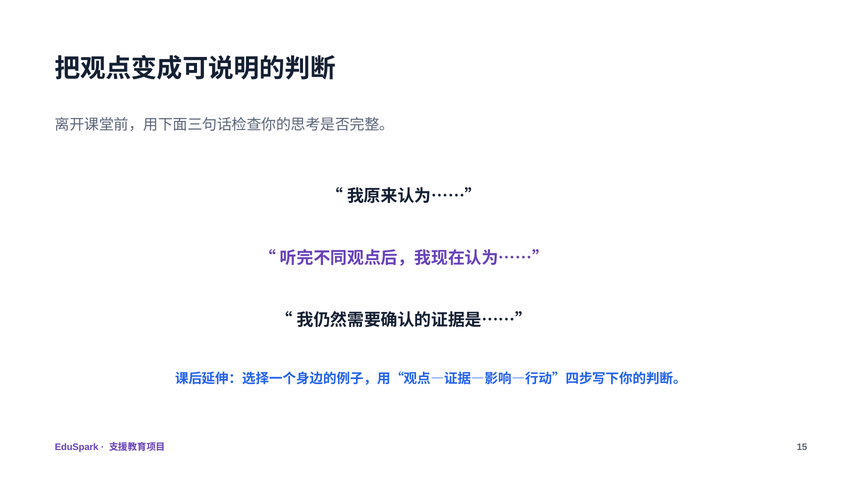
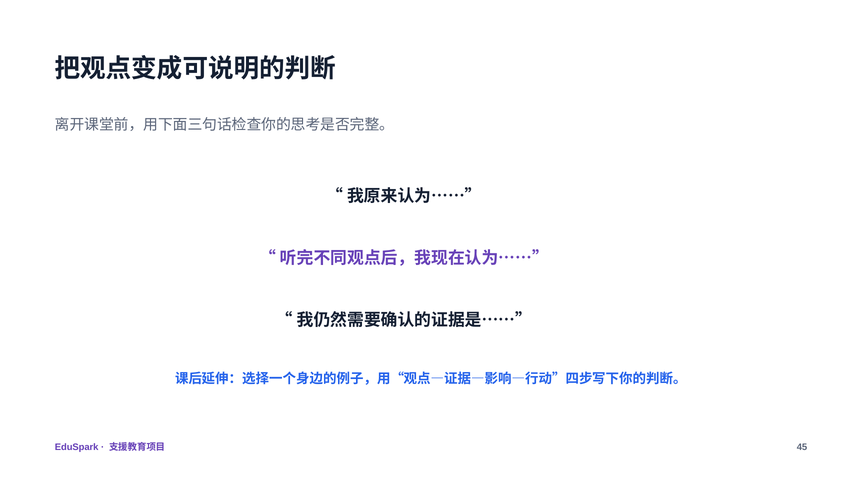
15: 15 -> 45
